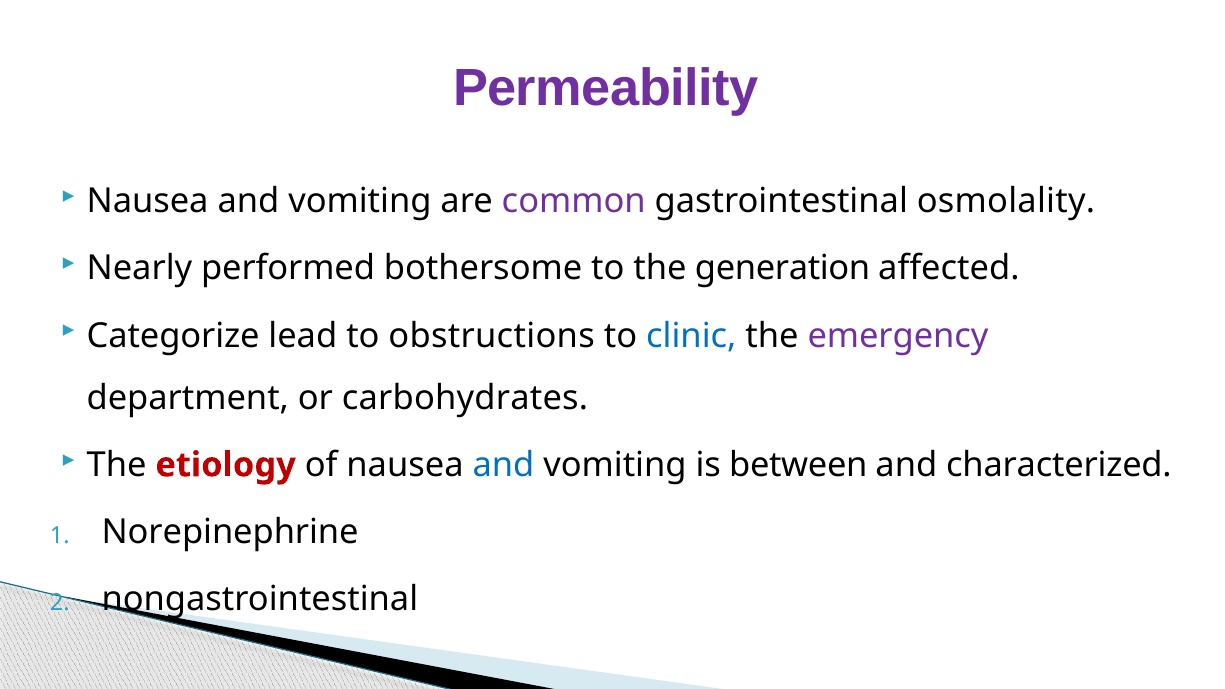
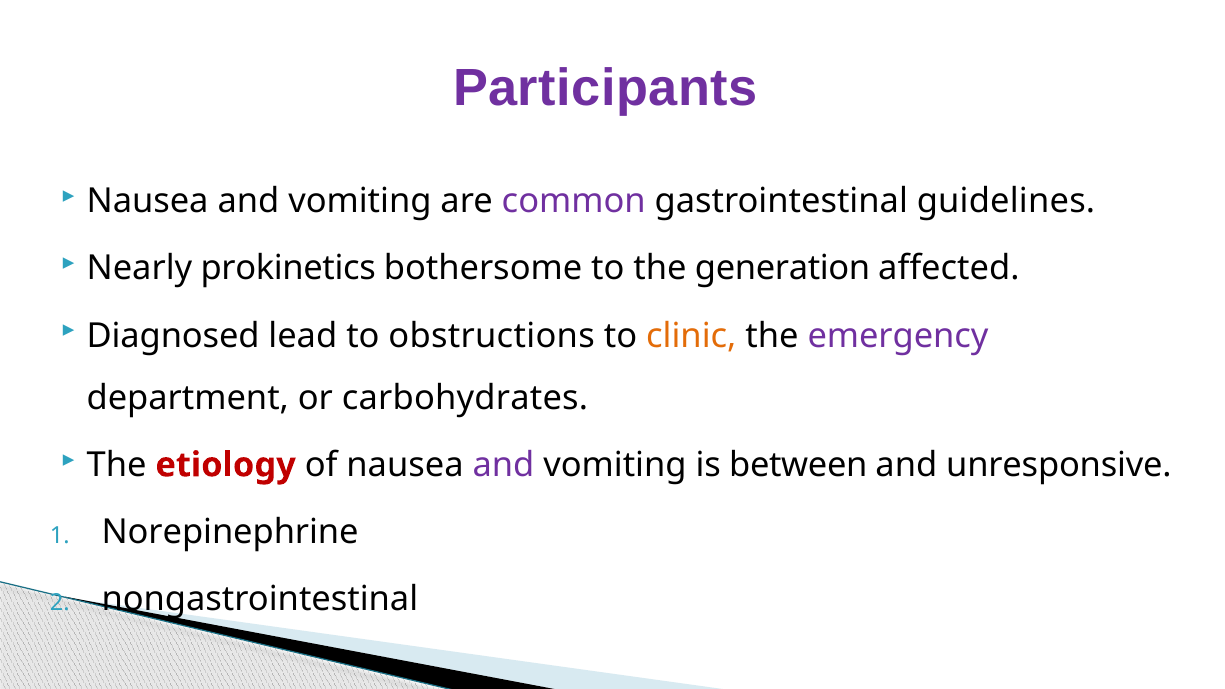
Permeability: Permeability -> Participants
osmolality: osmolality -> guidelines
performed: performed -> prokinetics
Categorize: Categorize -> Diagnosed
clinic colour: blue -> orange
and at (503, 465) colour: blue -> purple
characterized: characterized -> unresponsive
